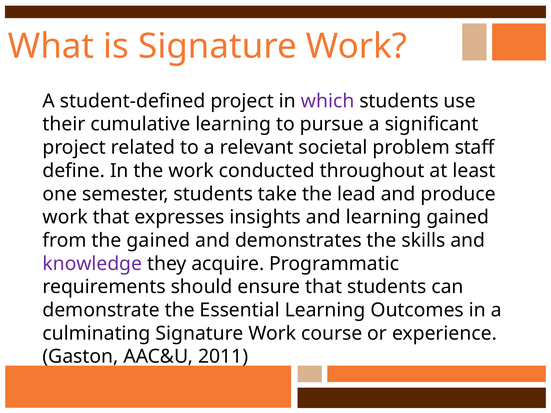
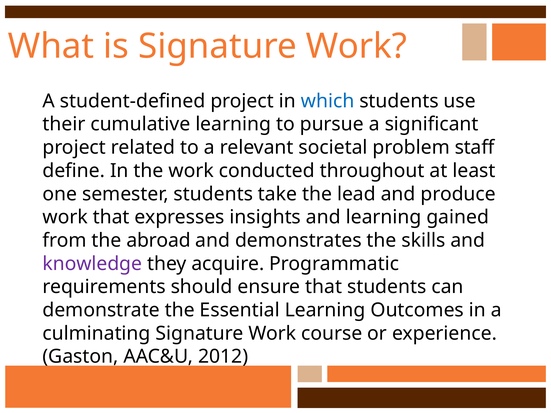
which colour: purple -> blue
the gained: gained -> abroad
2011: 2011 -> 2012
